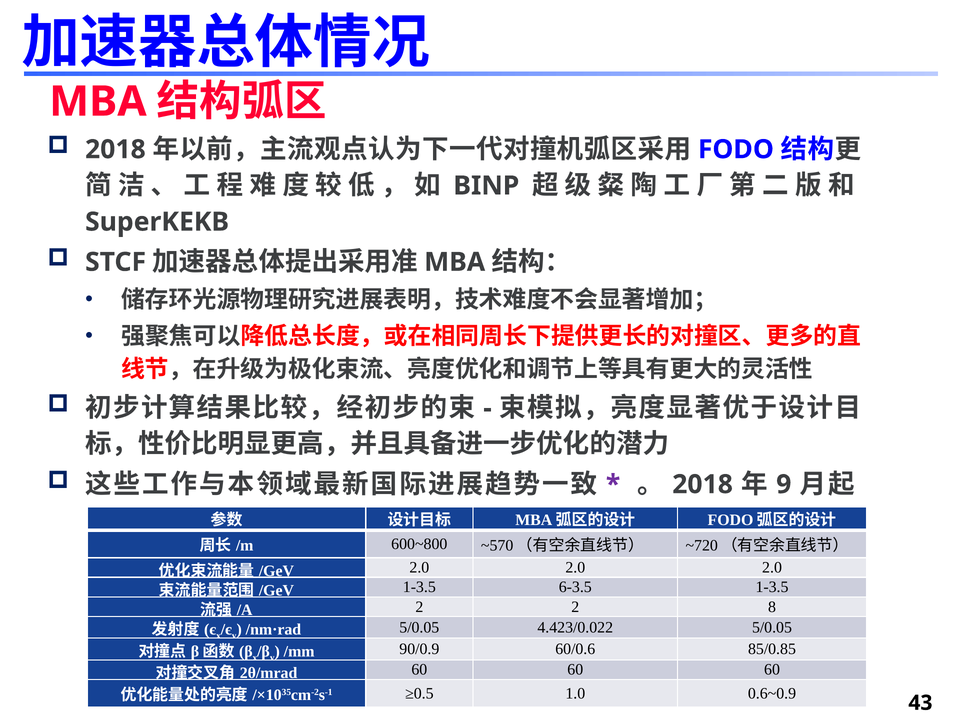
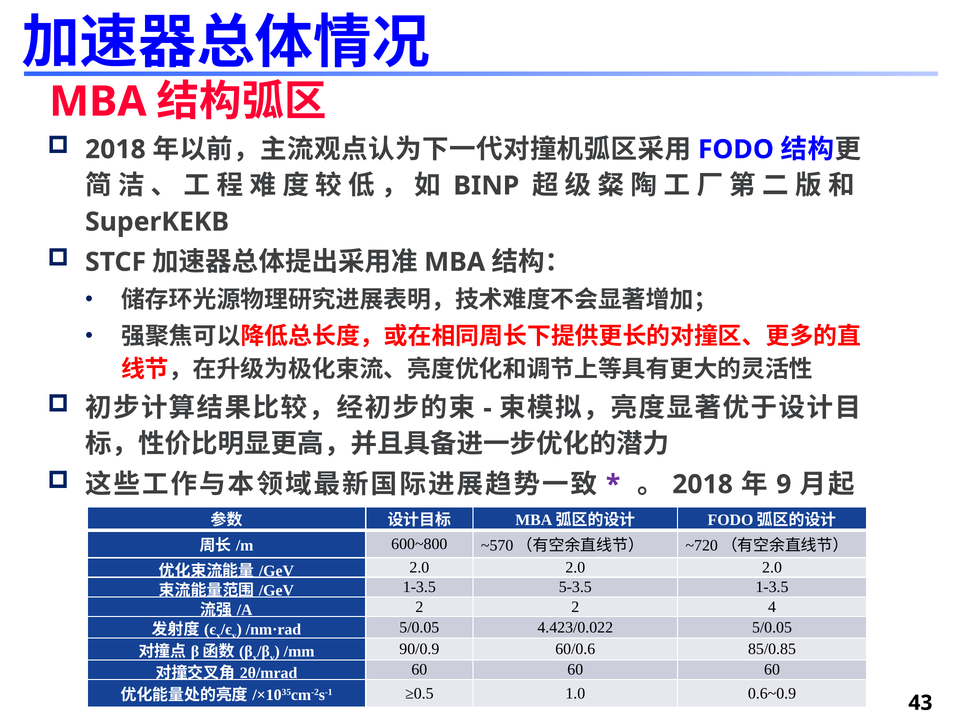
6-3.5: 6-3.5 -> 5-3.5
8: 8 -> 4
